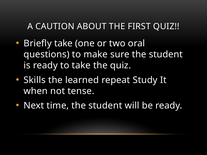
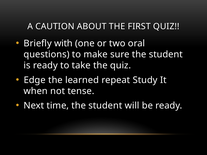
Briefly take: take -> with
Skills: Skills -> Edge
